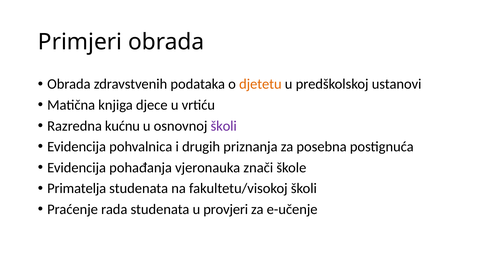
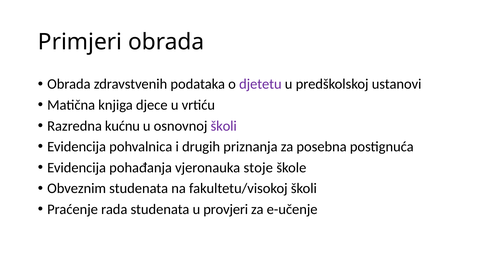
djetetu colour: orange -> purple
znači: znači -> stoje
Primatelja: Primatelja -> Obveznim
